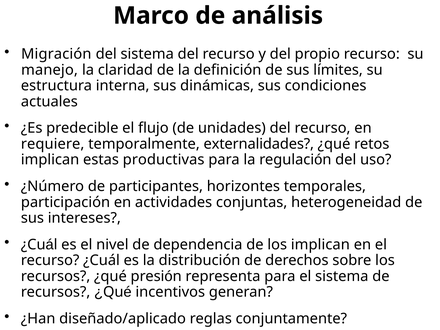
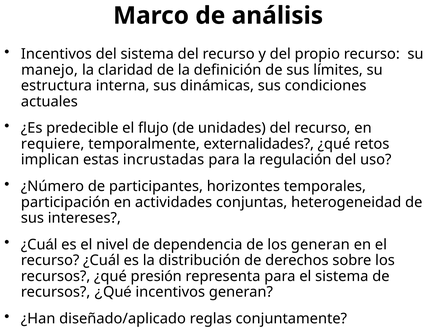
Migración at (56, 54): Migración -> Incentivos
productivas: productivas -> incrustadas
los implican: implican -> generan
